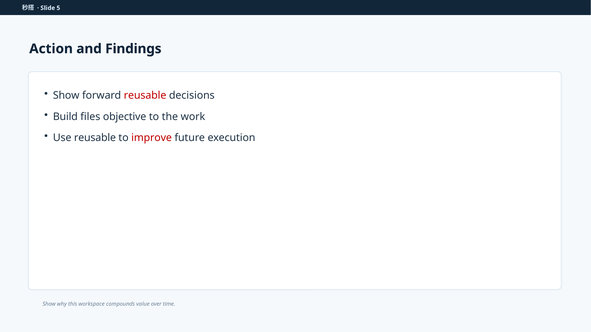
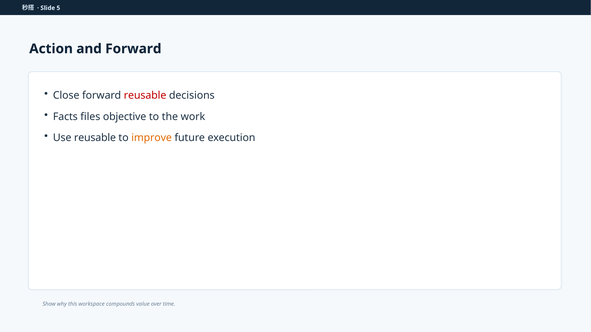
and Findings: Findings -> Forward
Show at (66, 96): Show -> Close
Build: Build -> Facts
improve colour: red -> orange
